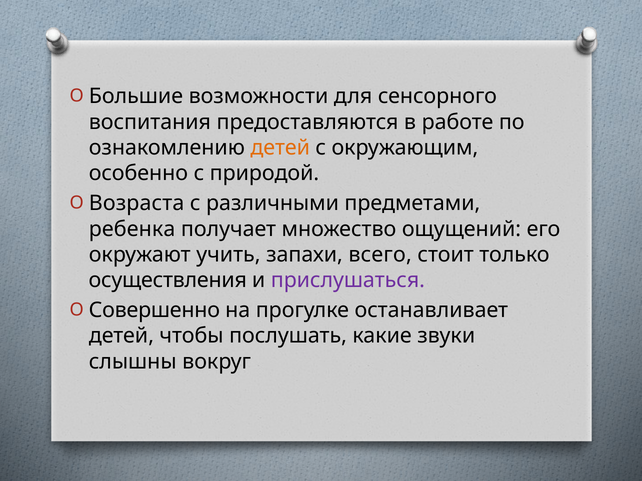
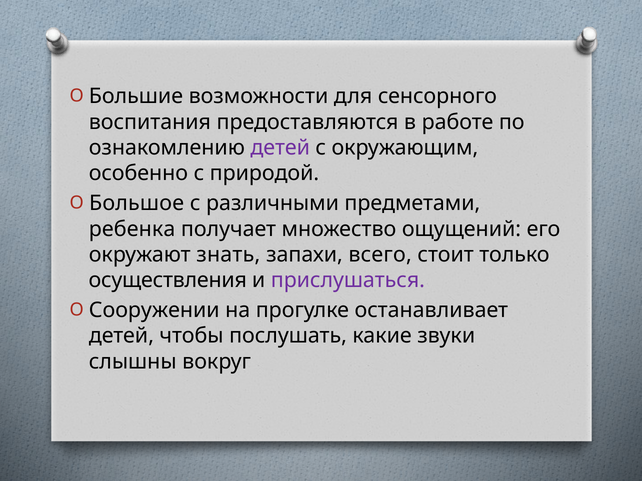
детей at (280, 148) colour: orange -> purple
Возраста: Возраста -> Большое
учить: учить -> знать
Совершенно: Совершенно -> Сооружении
